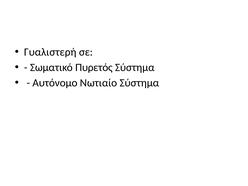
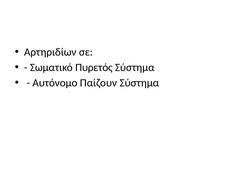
Γυαλιστερή: Γυαλιστερή -> Αρτηριδίων
Νωτιαίο: Νωτιαίο -> Παίζουν
